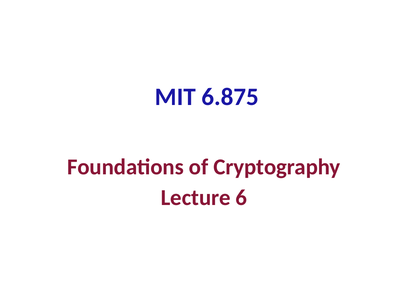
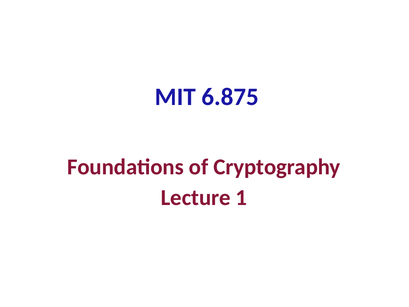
6: 6 -> 1
